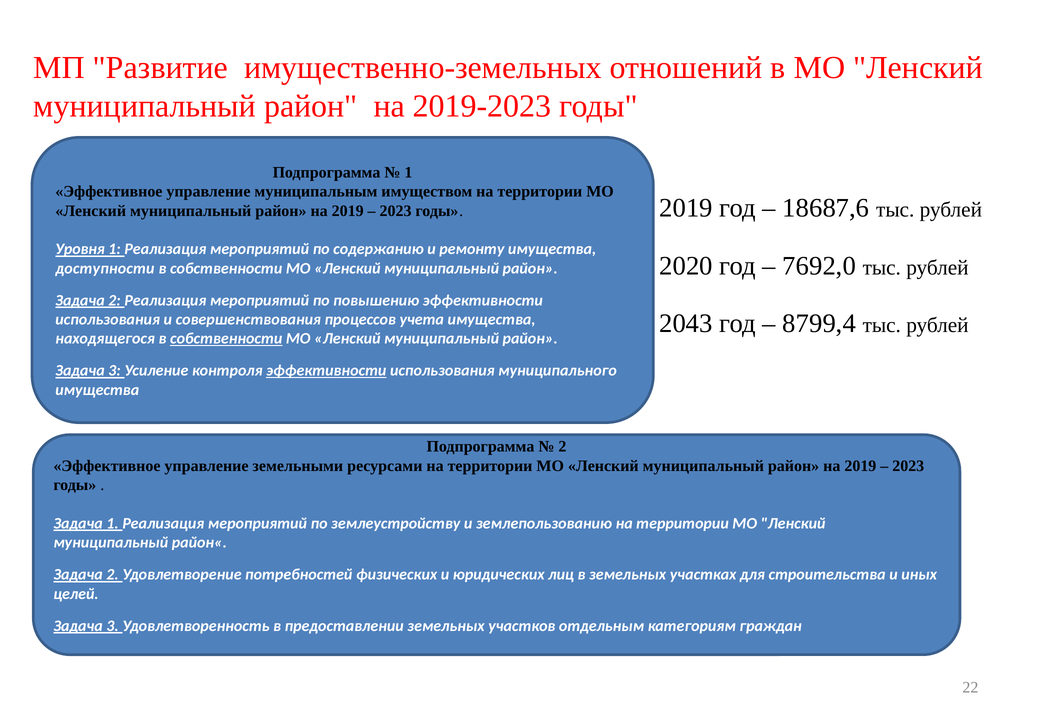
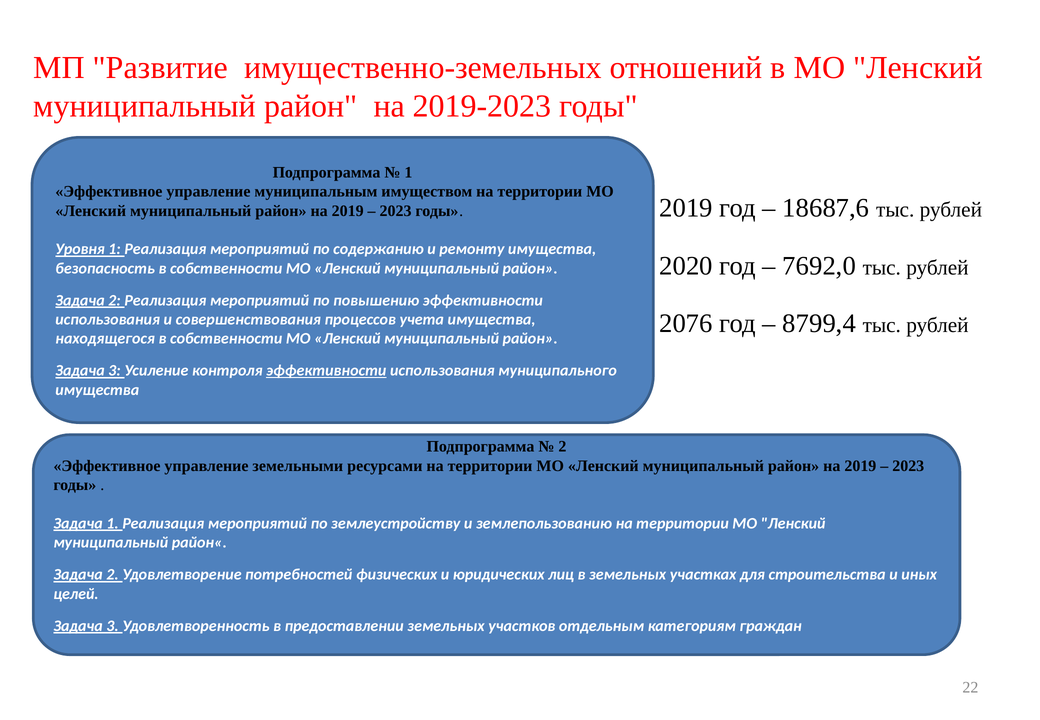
доступности: доступности -> безопасность
2043: 2043 -> 2076
собственности at (226, 339) underline: present -> none
